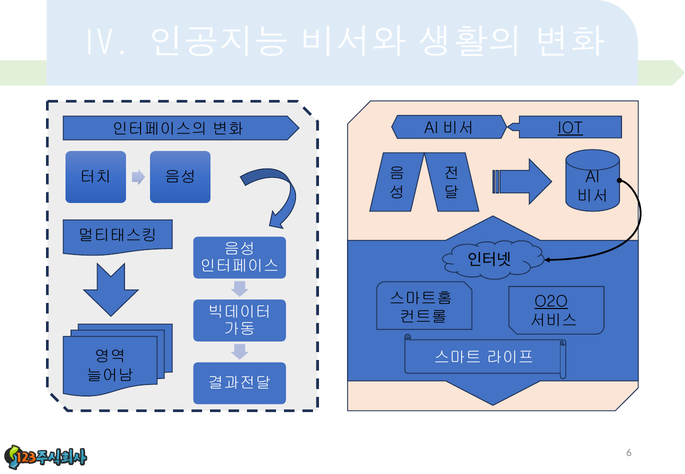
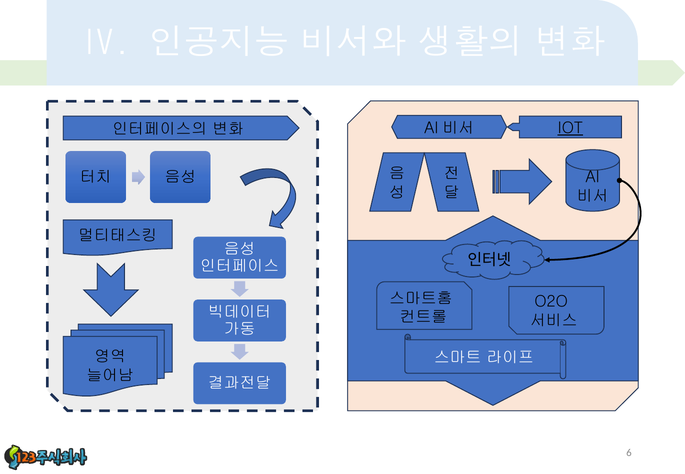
O2O underline: present -> none
